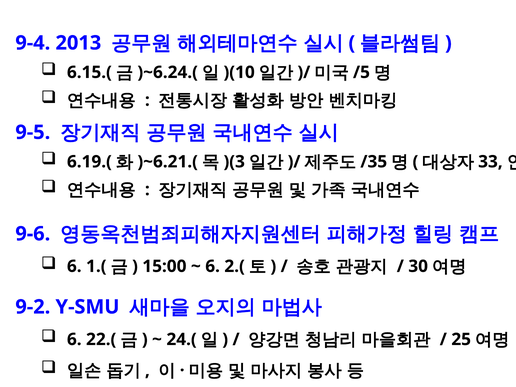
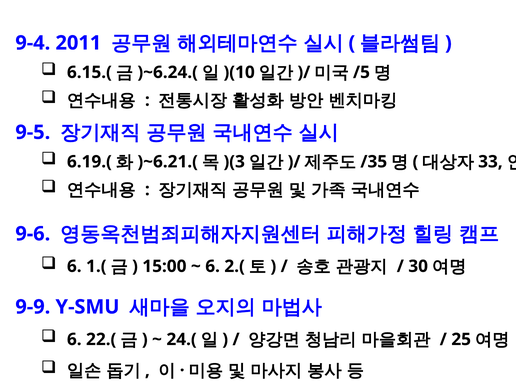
2013: 2013 -> 2011
9-2: 9-2 -> 9-9
